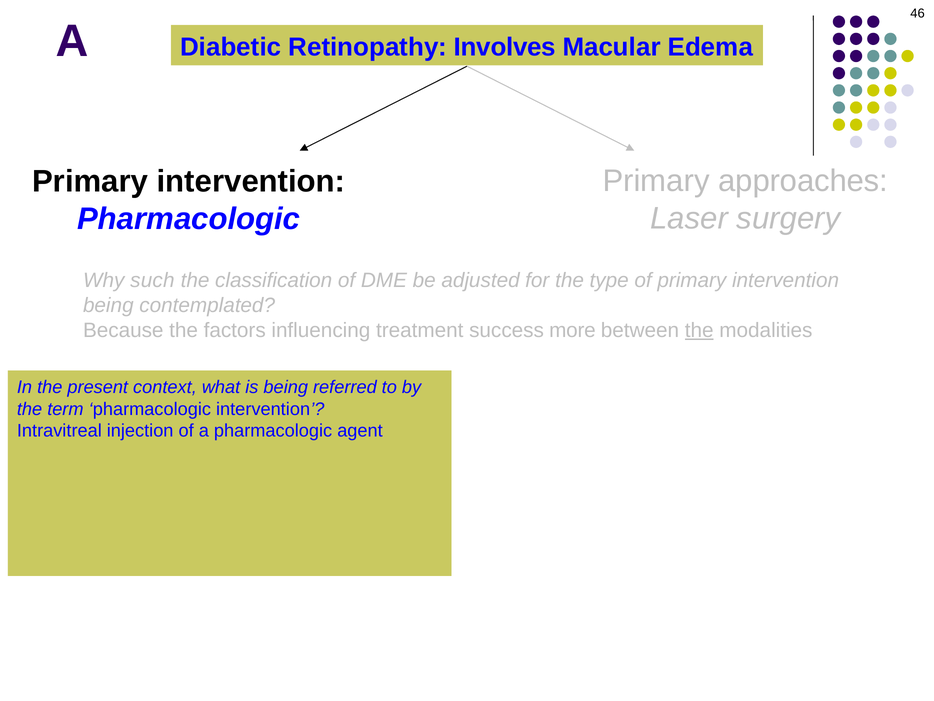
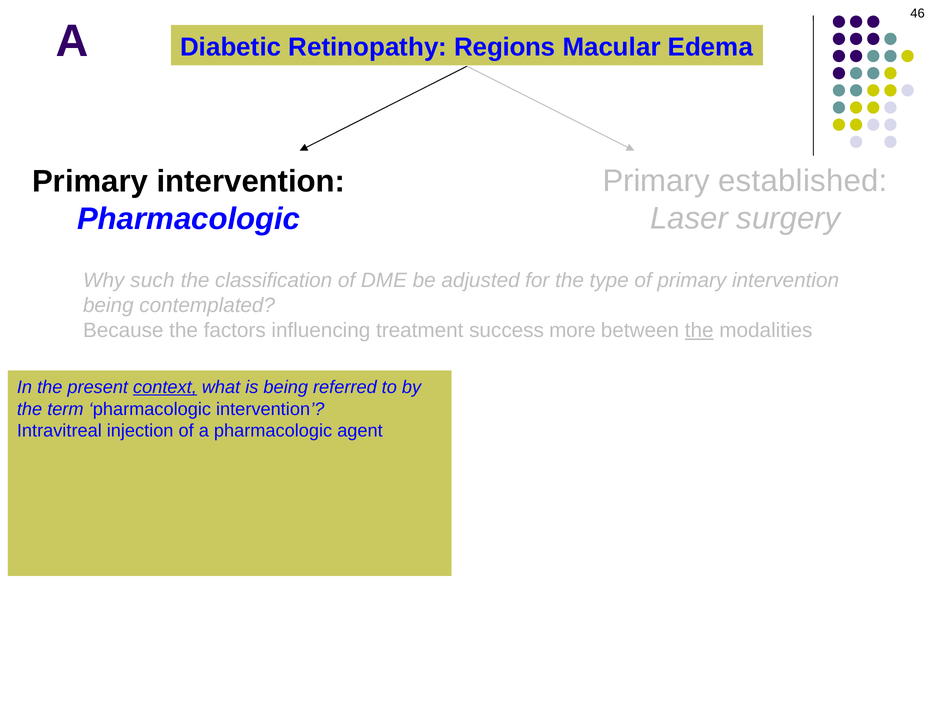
Involves: Involves -> Regions
approaches: approaches -> established
context underline: none -> present
